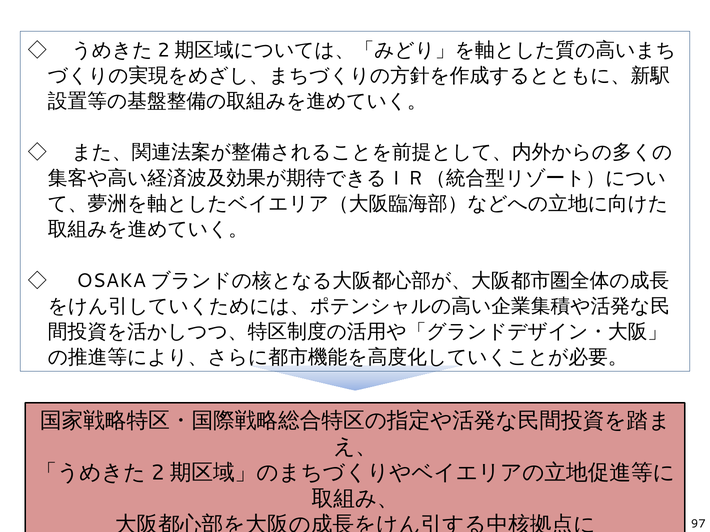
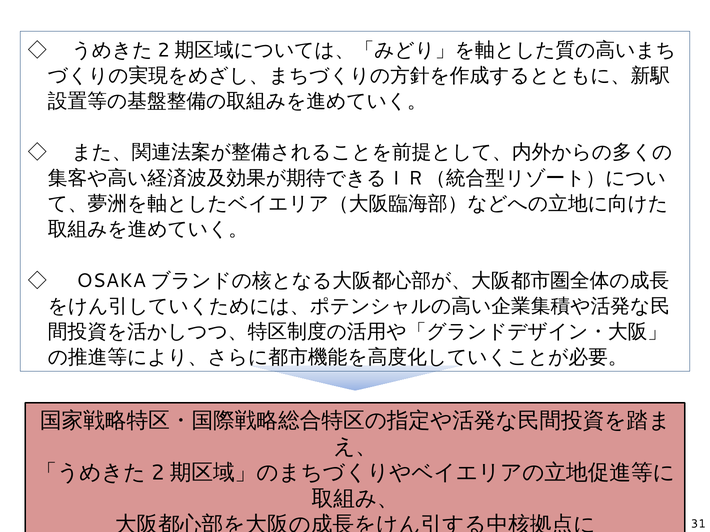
97: 97 -> 31
